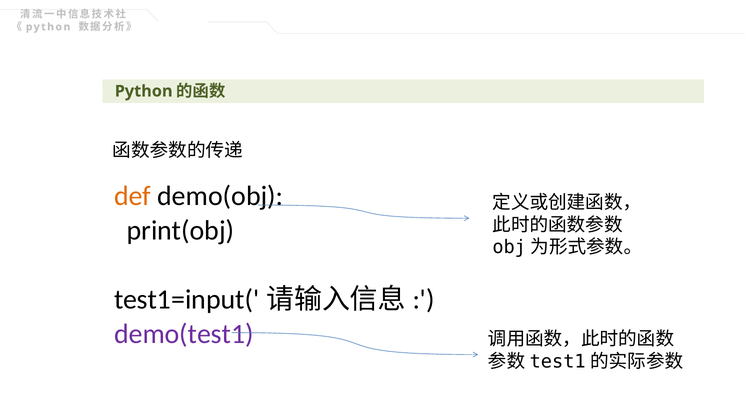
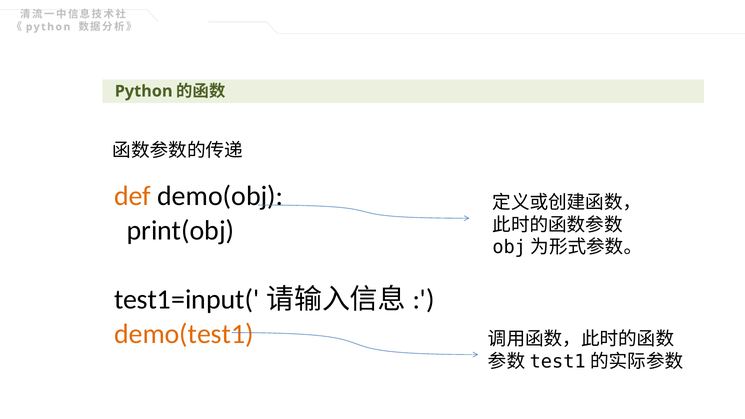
demo(test1 colour: purple -> orange
